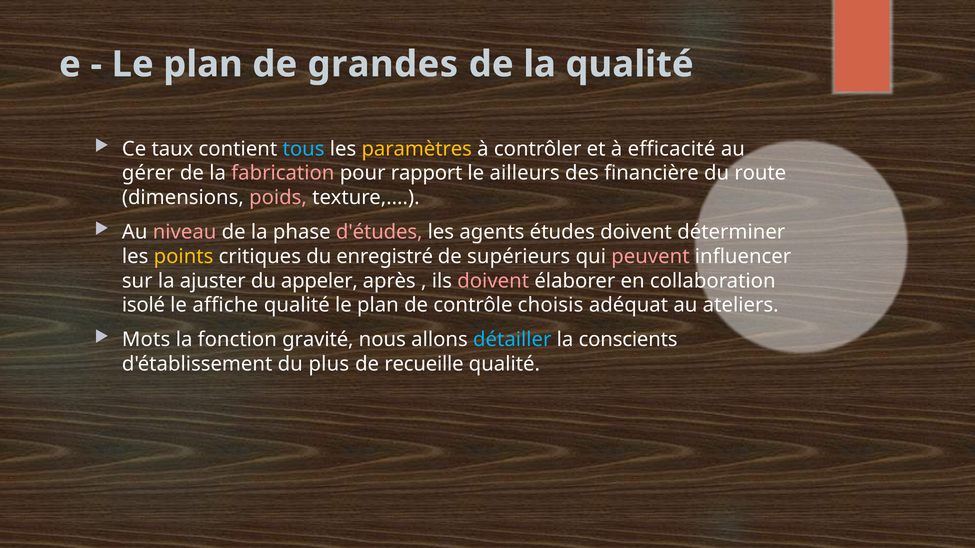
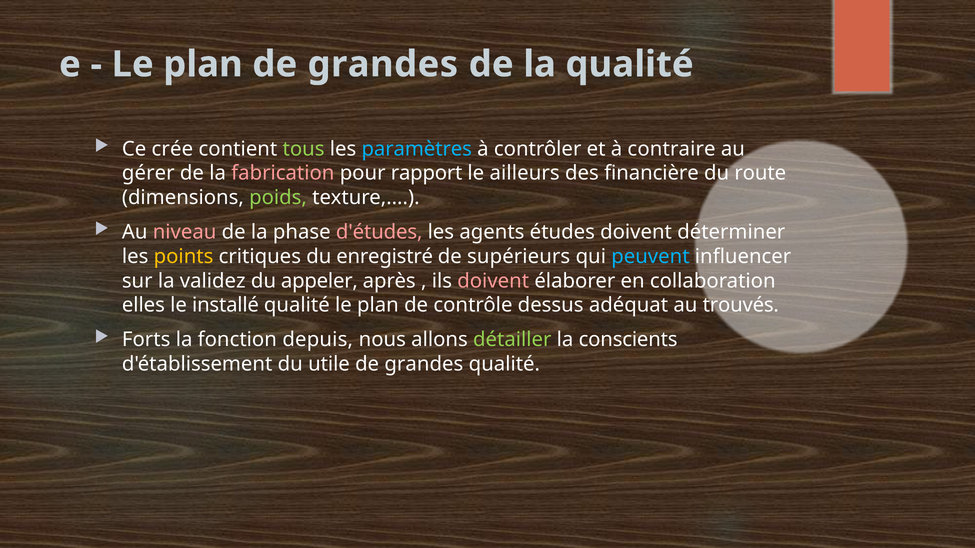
taux: taux -> crée
tous colour: light blue -> light green
paramètres colour: yellow -> light blue
efficacité: efficacité -> contraire
poids colour: pink -> light green
peuvent colour: pink -> light blue
ajuster: ajuster -> validez
isolé: isolé -> elles
affiche: affiche -> installé
choisis: choisis -> dessus
ateliers: ateliers -> trouvés
Mots: Mots -> Forts
gravité: gravité -> depuis
détailler colour: light blue -> light green
plus: plus -> utile
recueille at (424, 364): recueille -> grandes
